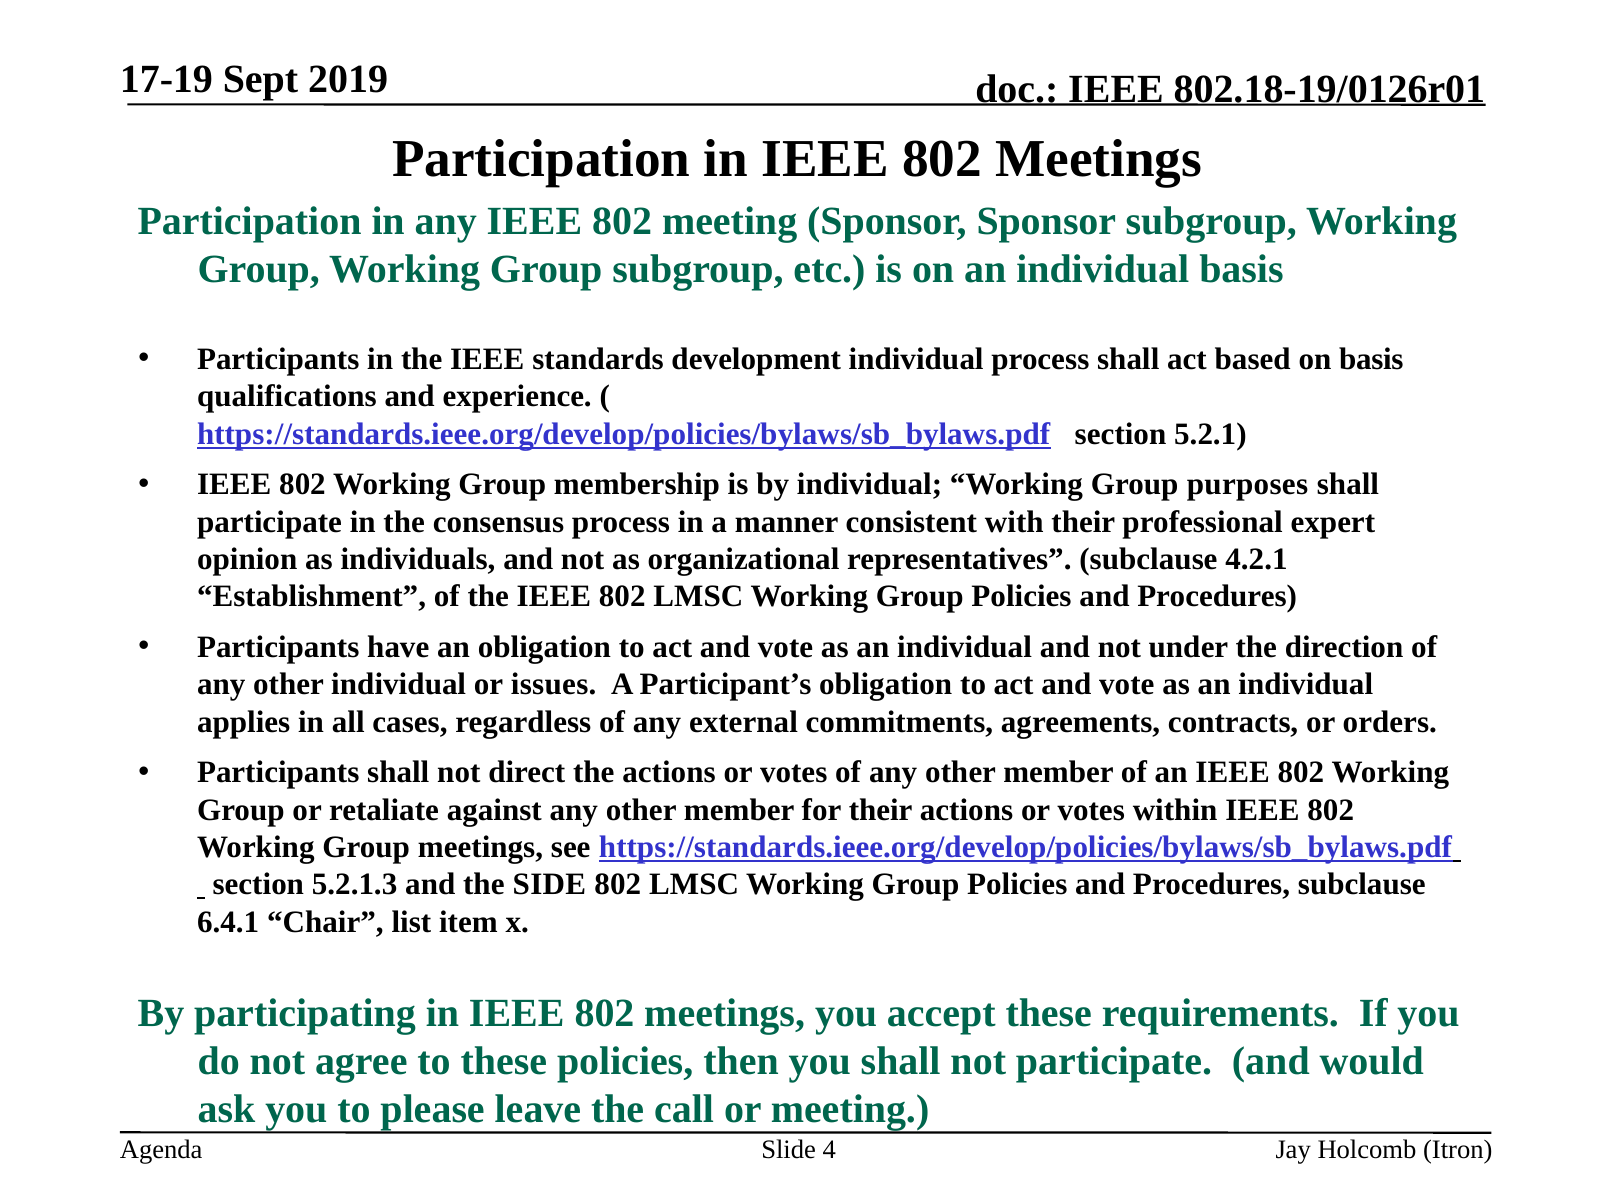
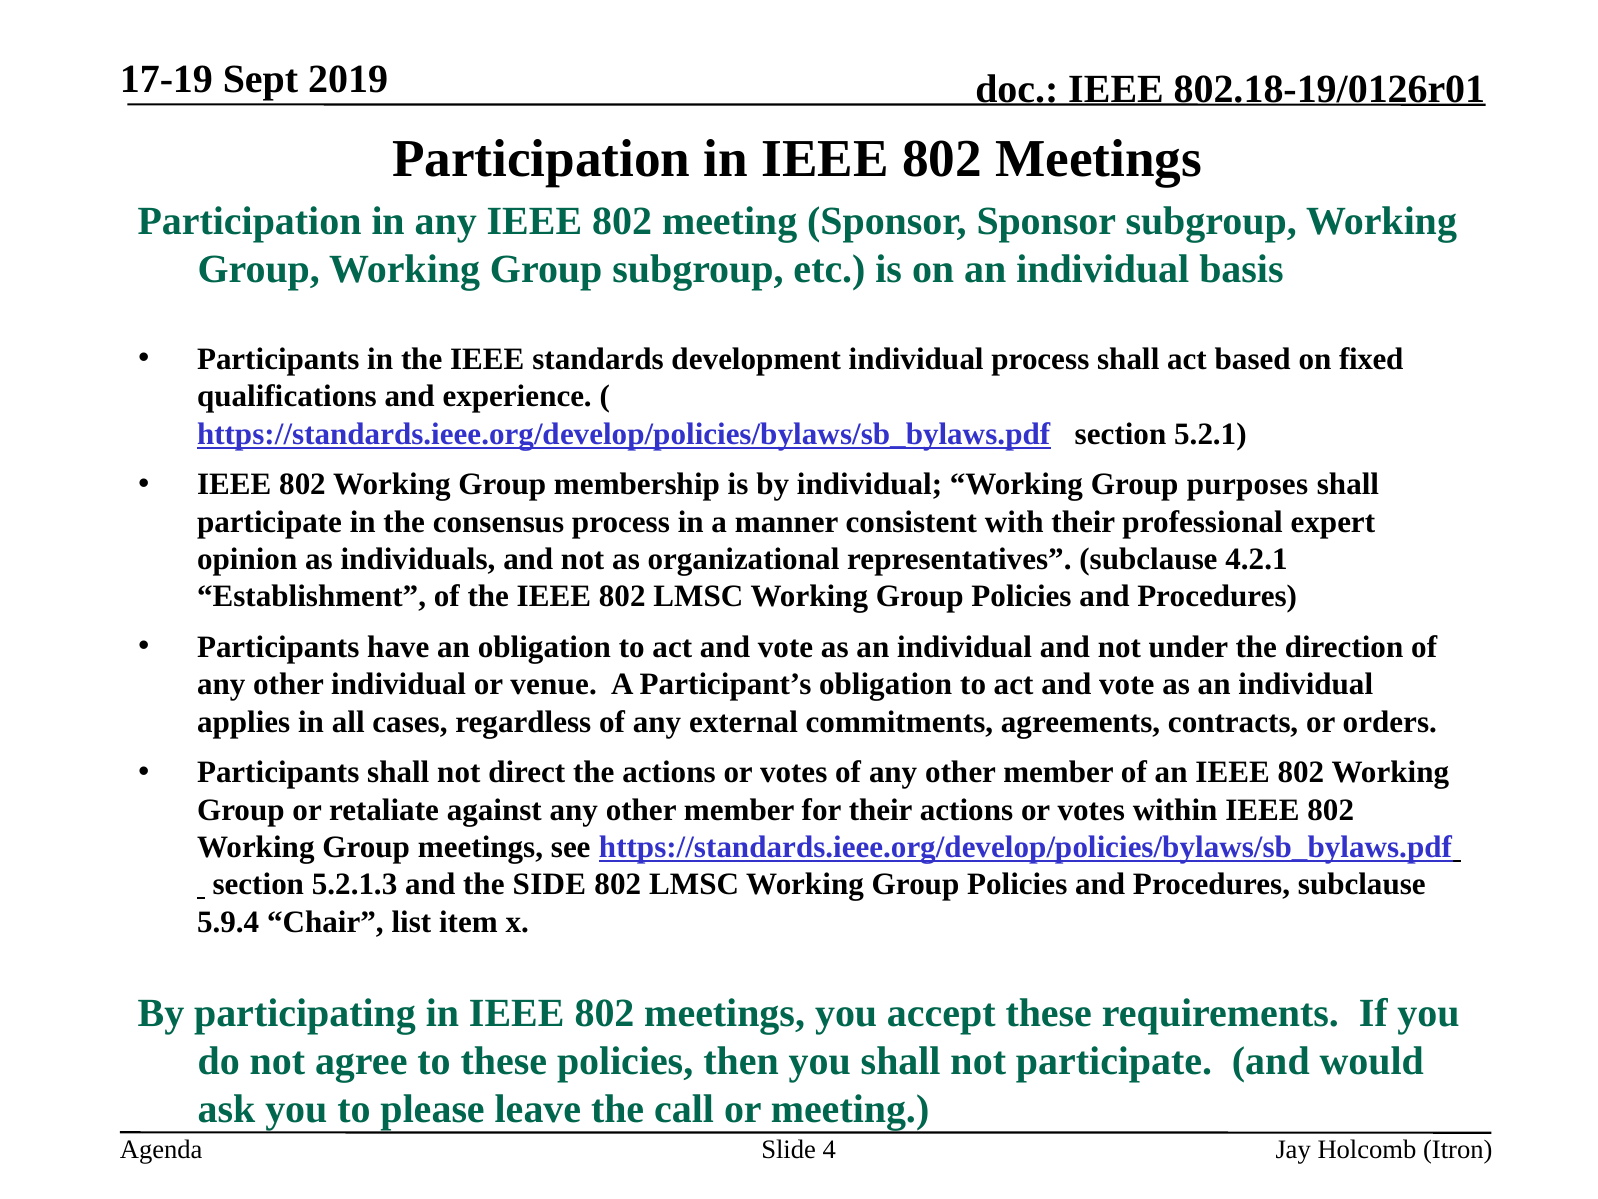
on basis: basis -> fixed
issues: issues -> venue
6.4.1: 6.4.1 -> 5.9.4
